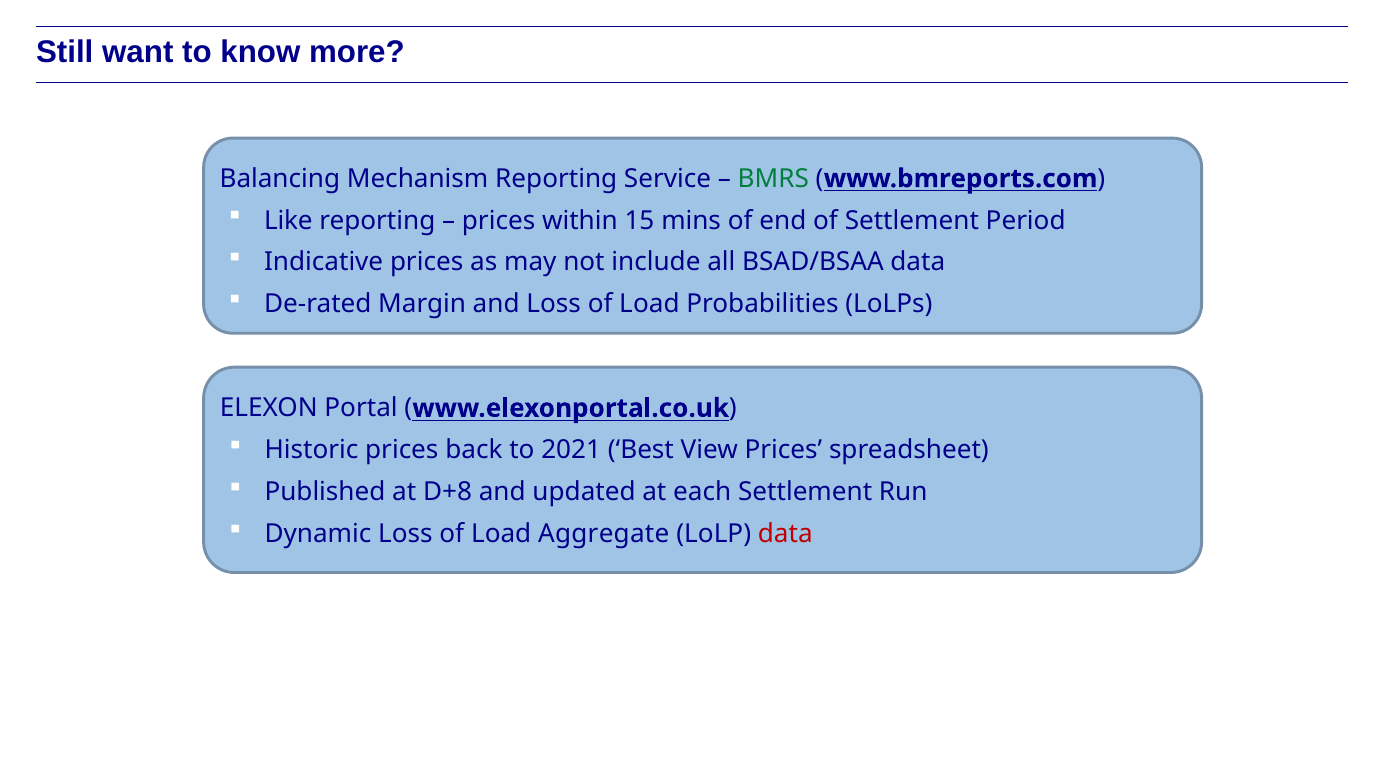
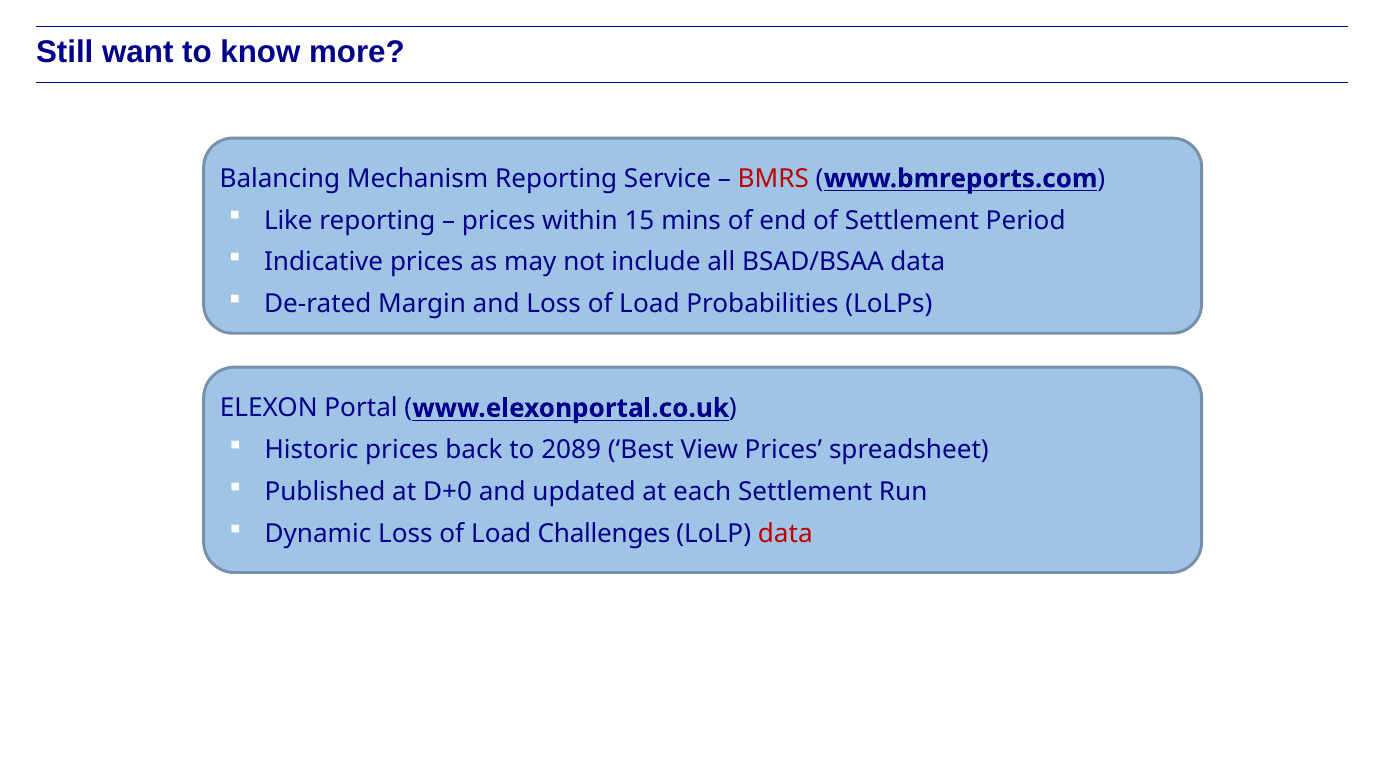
BMRS colour: green -> red
2021: 2021 -> 2089
D+8: D+8 -> D+0
Aggregate: Aggregate -> Challenges
